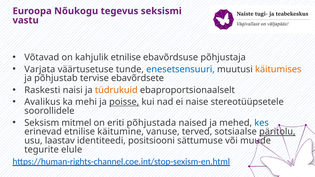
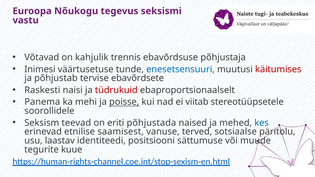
kahjulik etnilise: etnilise -> trennis
Varjata: Varjata -> Inimesi
käitumises colour: orange -> red
tüdrukuid colour: orange -> red
Avalikus: Avalikus -> Panema
naise: naise -> viitab
mitmel: mitmel -> teevad
käitumine: käitumine -> saamisest
päritolu underline: present -> none
elule: elule -> kuue
